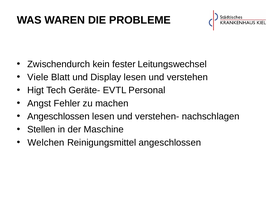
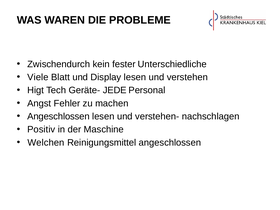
Leitungswechsel: Leitungswechsel -> Unterschiedliche
EVTL: EVTL -> JEDE
Stellen: Stellen -> Positiv
